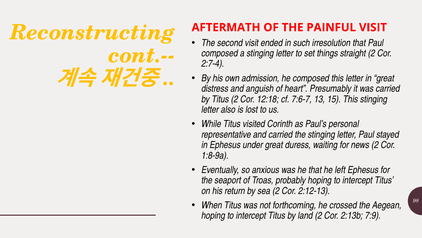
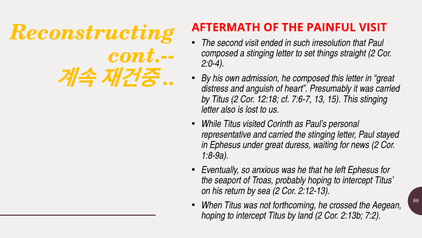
2:7-4: 2:7-4 -> 2:0-4
7:9: 7:9 -> 7:2
